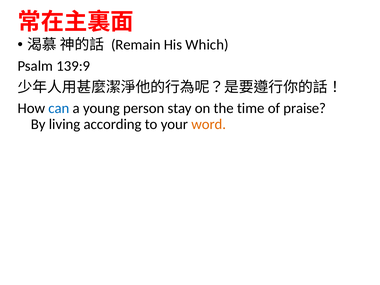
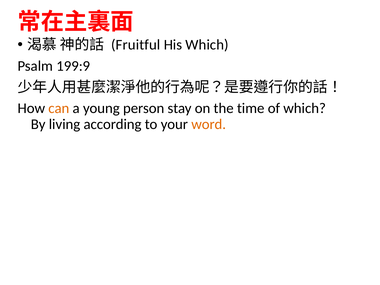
Remain: Remain -> Fruitful
139:9: 139:9 -> 199:9
can colour: blue -> orange
of praise: praise -> which
